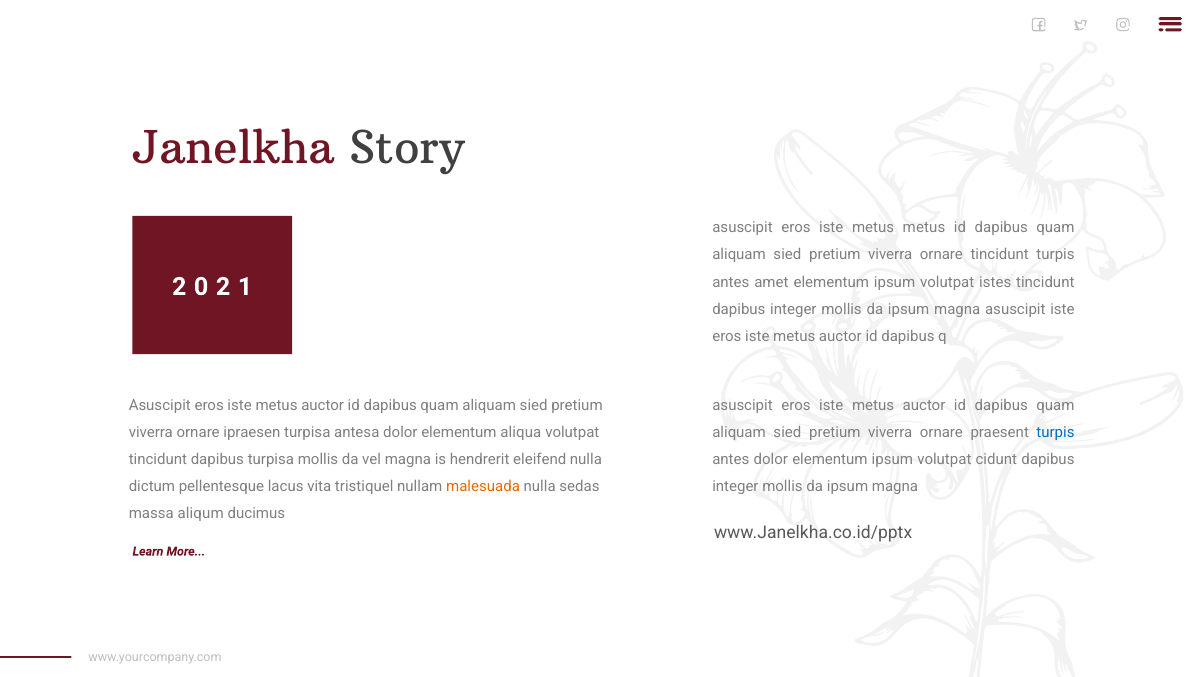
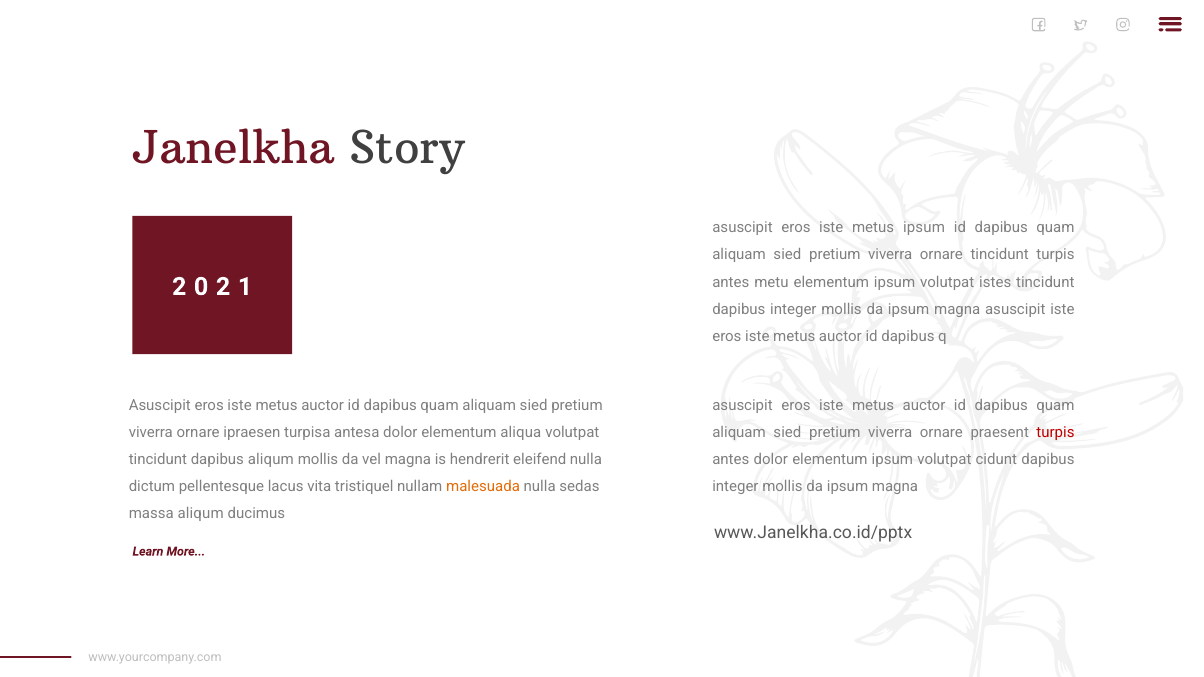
metus metus: metus -> ipsum
amet: amet -> metu
turpis at (1056, 433) colour: blue -> red
dapibus turpisa: turpisa -> aliqum
